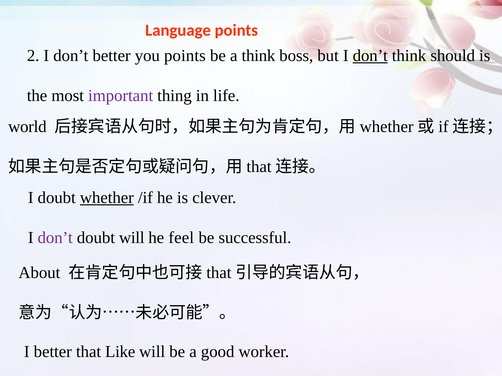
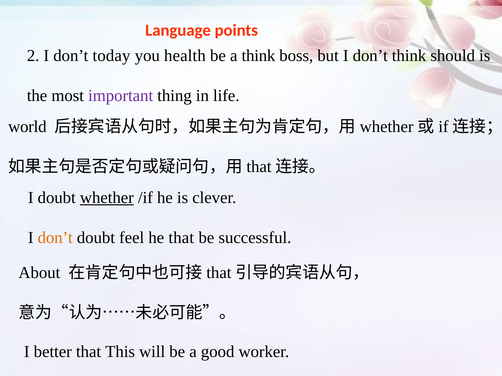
don’t better: better -> today
you points: points -> health
don’t at (370, 56) underline: present -> none
don’t at (55, 238) colour: purple -> orange
doubt will: will -> feel
he feel: feel -> that
Like: Like -> This
